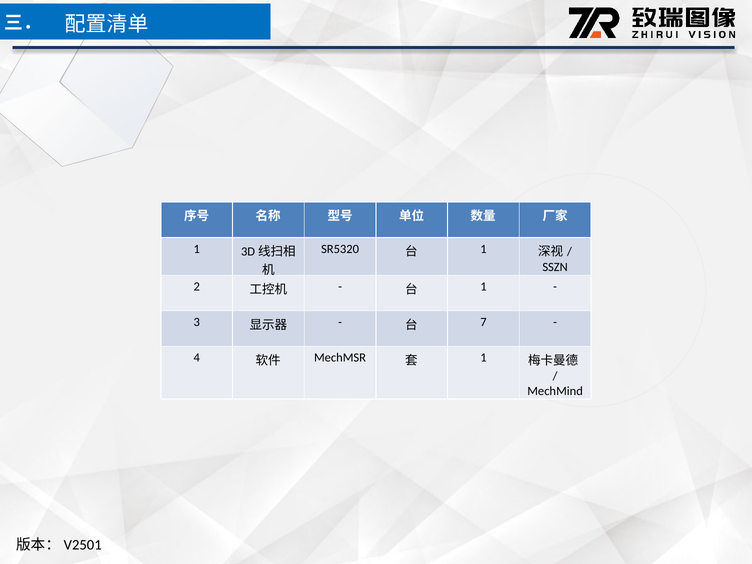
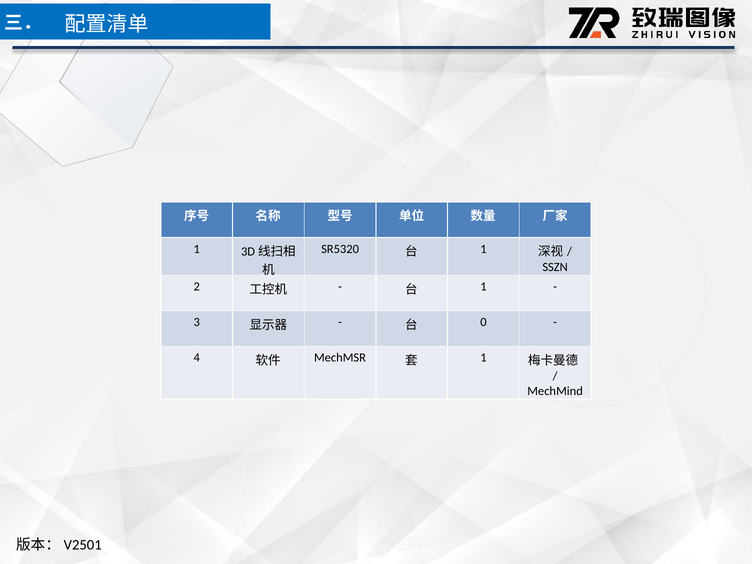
7: 7 -> 0
